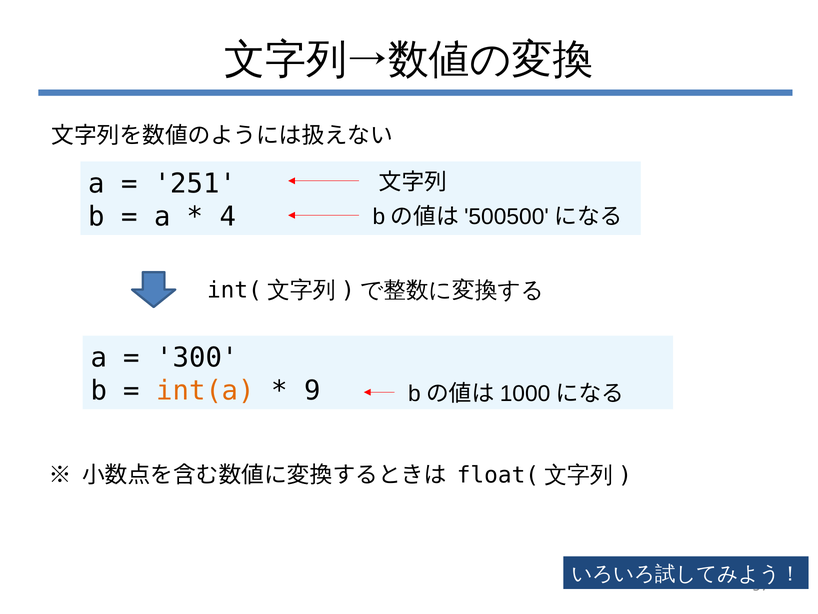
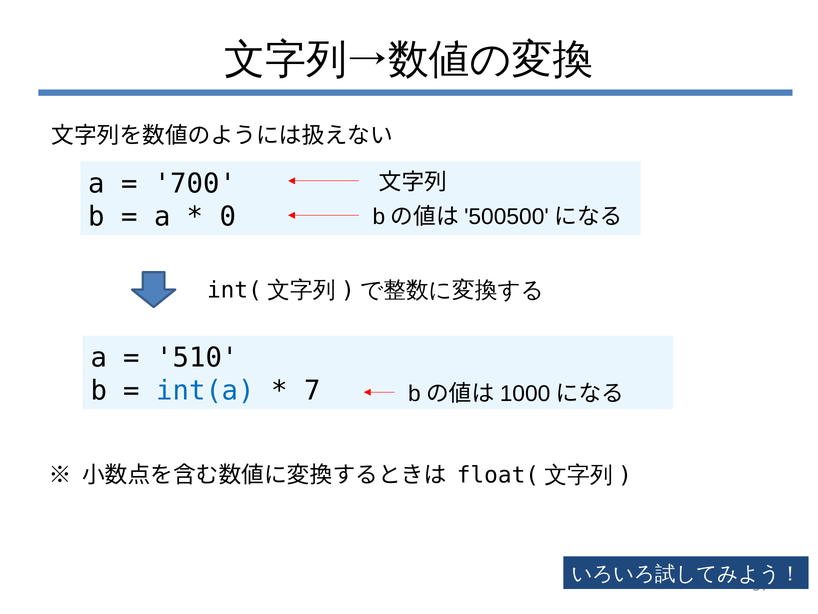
251: 251 -> 700
4: 4 -> 0
300: 300 -> 510
int(a colour: orange -> blue
9: 9 -> 7
